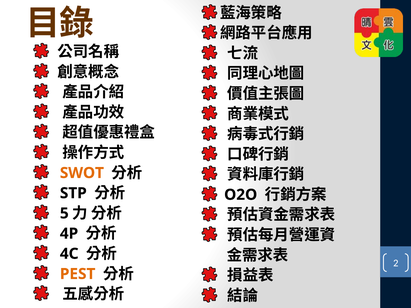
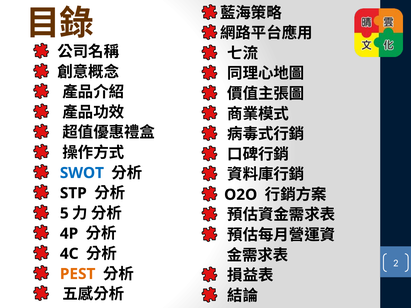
SWOT colour: orange -> blue
